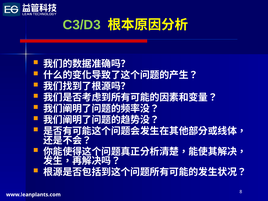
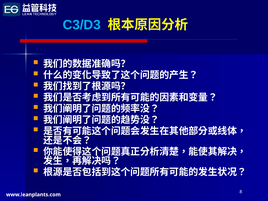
C3/D3 colour: light green -> light blue
